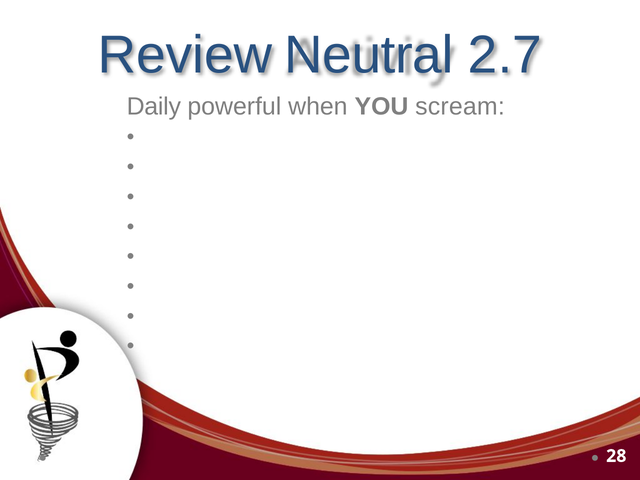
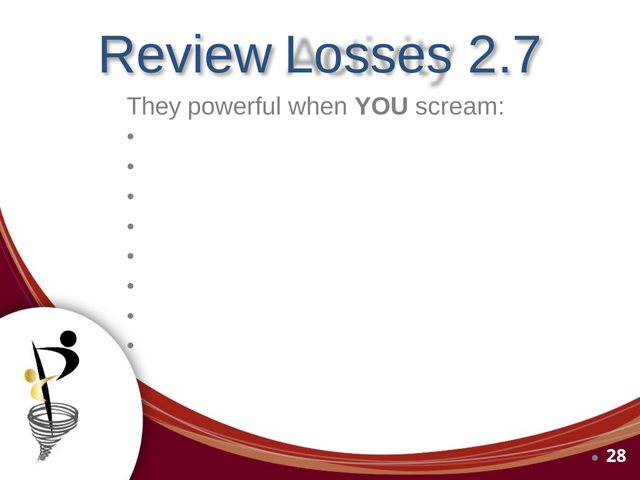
Neutral: Neutral -> Losses
Daily: Daily -> They
